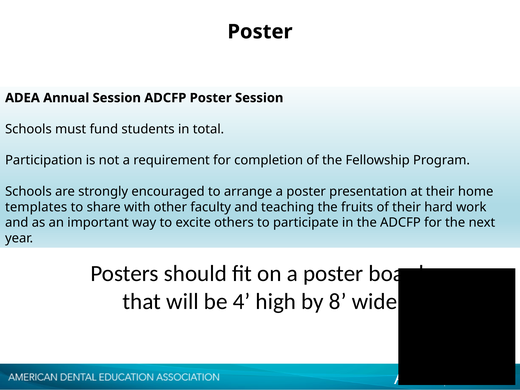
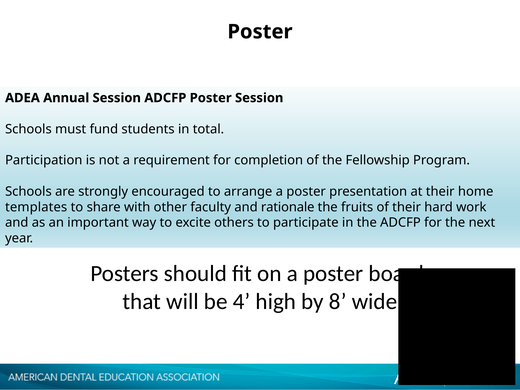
teaching: teaching -> rationale
